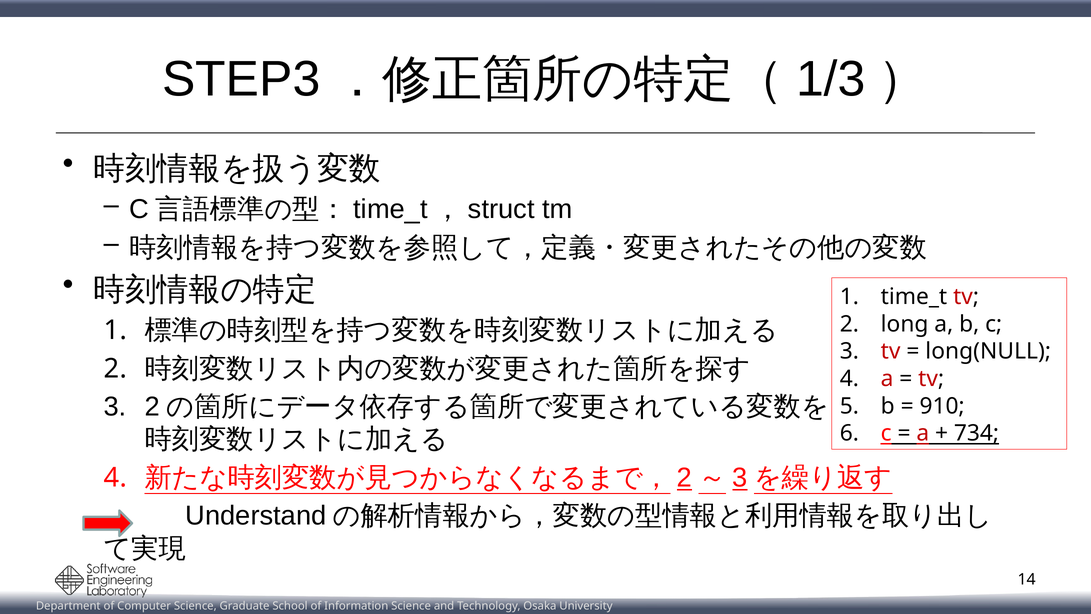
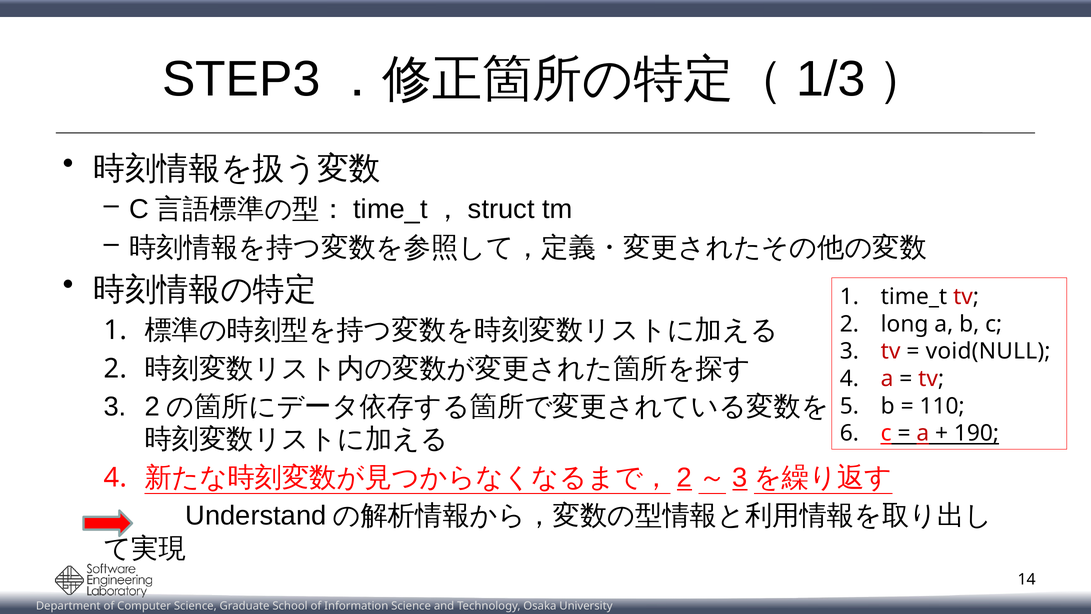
long(NULL: long(NULL -> void(NULL
910: 910 -> 110
734: 734 -> 190
